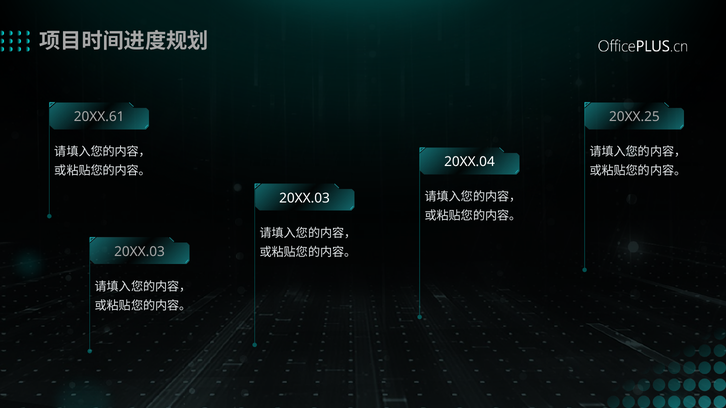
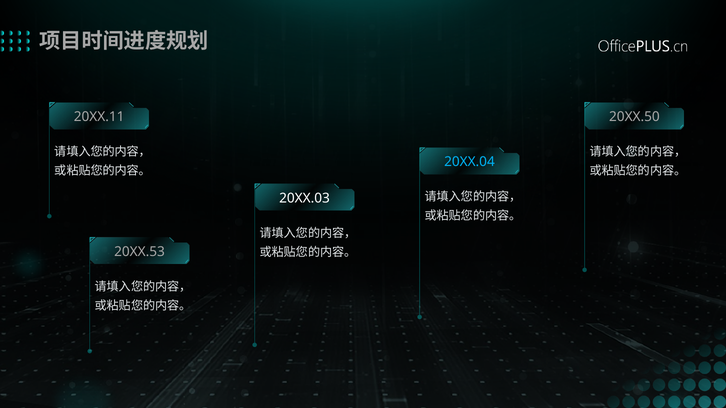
20XX.61: 20XX.61 -> 20XX.11
20XX.25: 20XX.25 -> 20XX.50
20XX.04 colour: white -> light blue
20XX.03 at (140, 252): 20XX.03 -> 20XX.53
